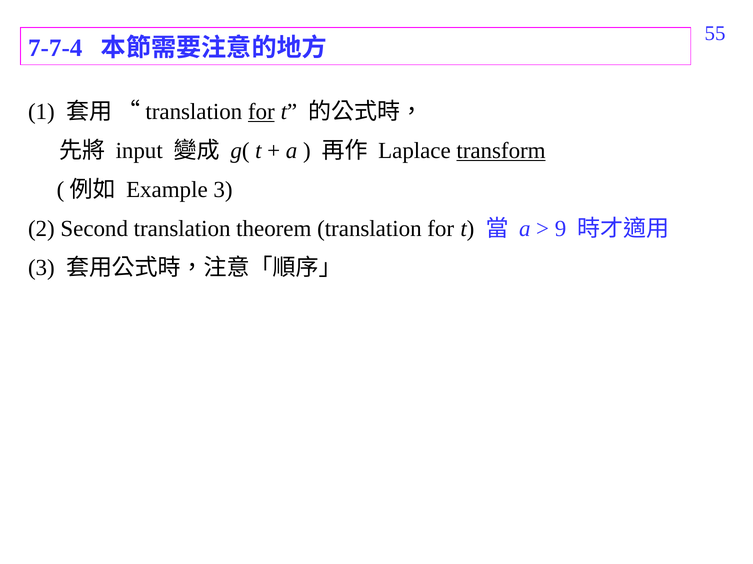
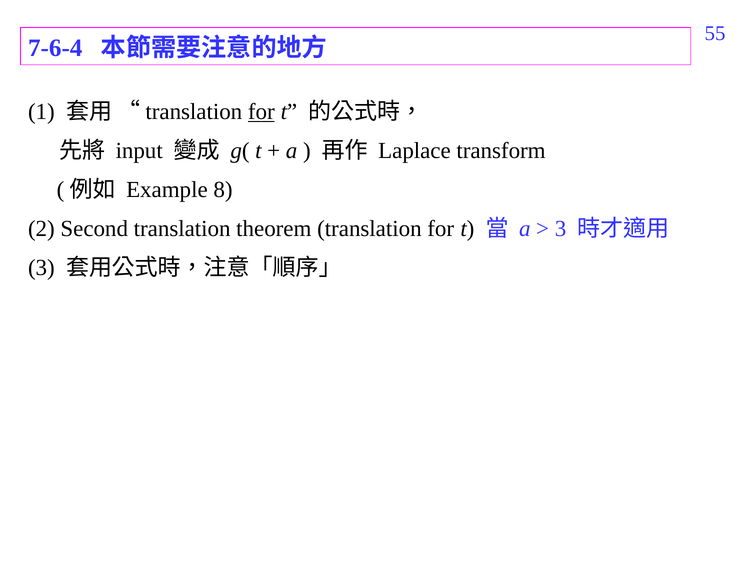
7-7-4: 7-7-4 -> 7-6-4
transform underline: present -> none
Example 3: 3 -> 8
9 at (561, 229): 9 -> 3
